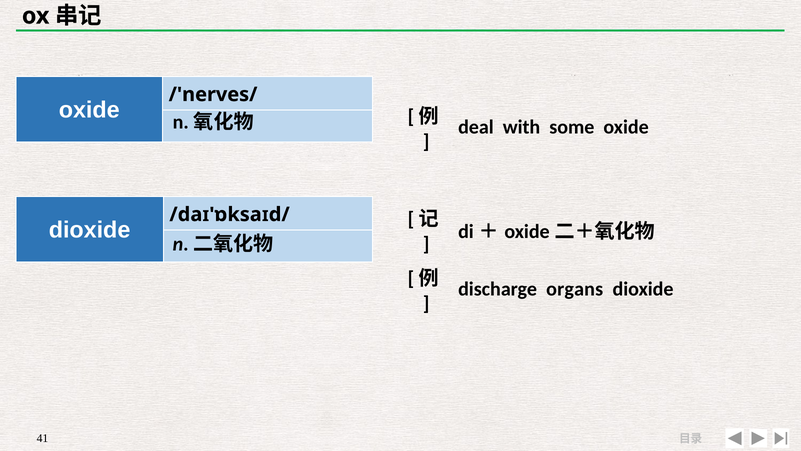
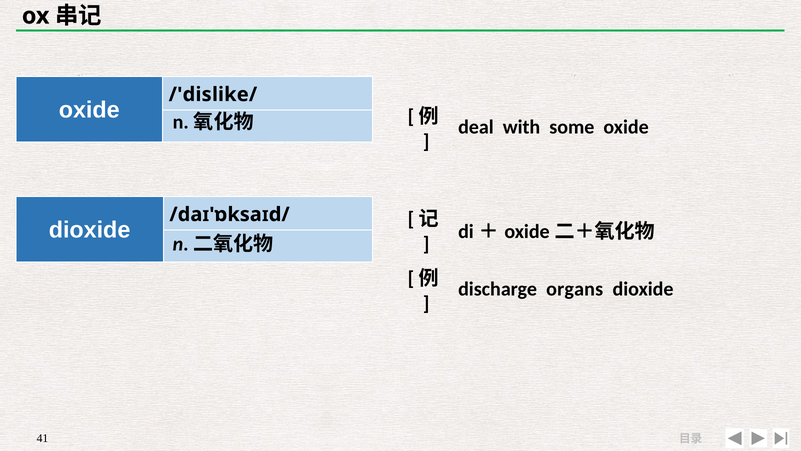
/'nerves/: /'nerves/ -> /'dislike/
